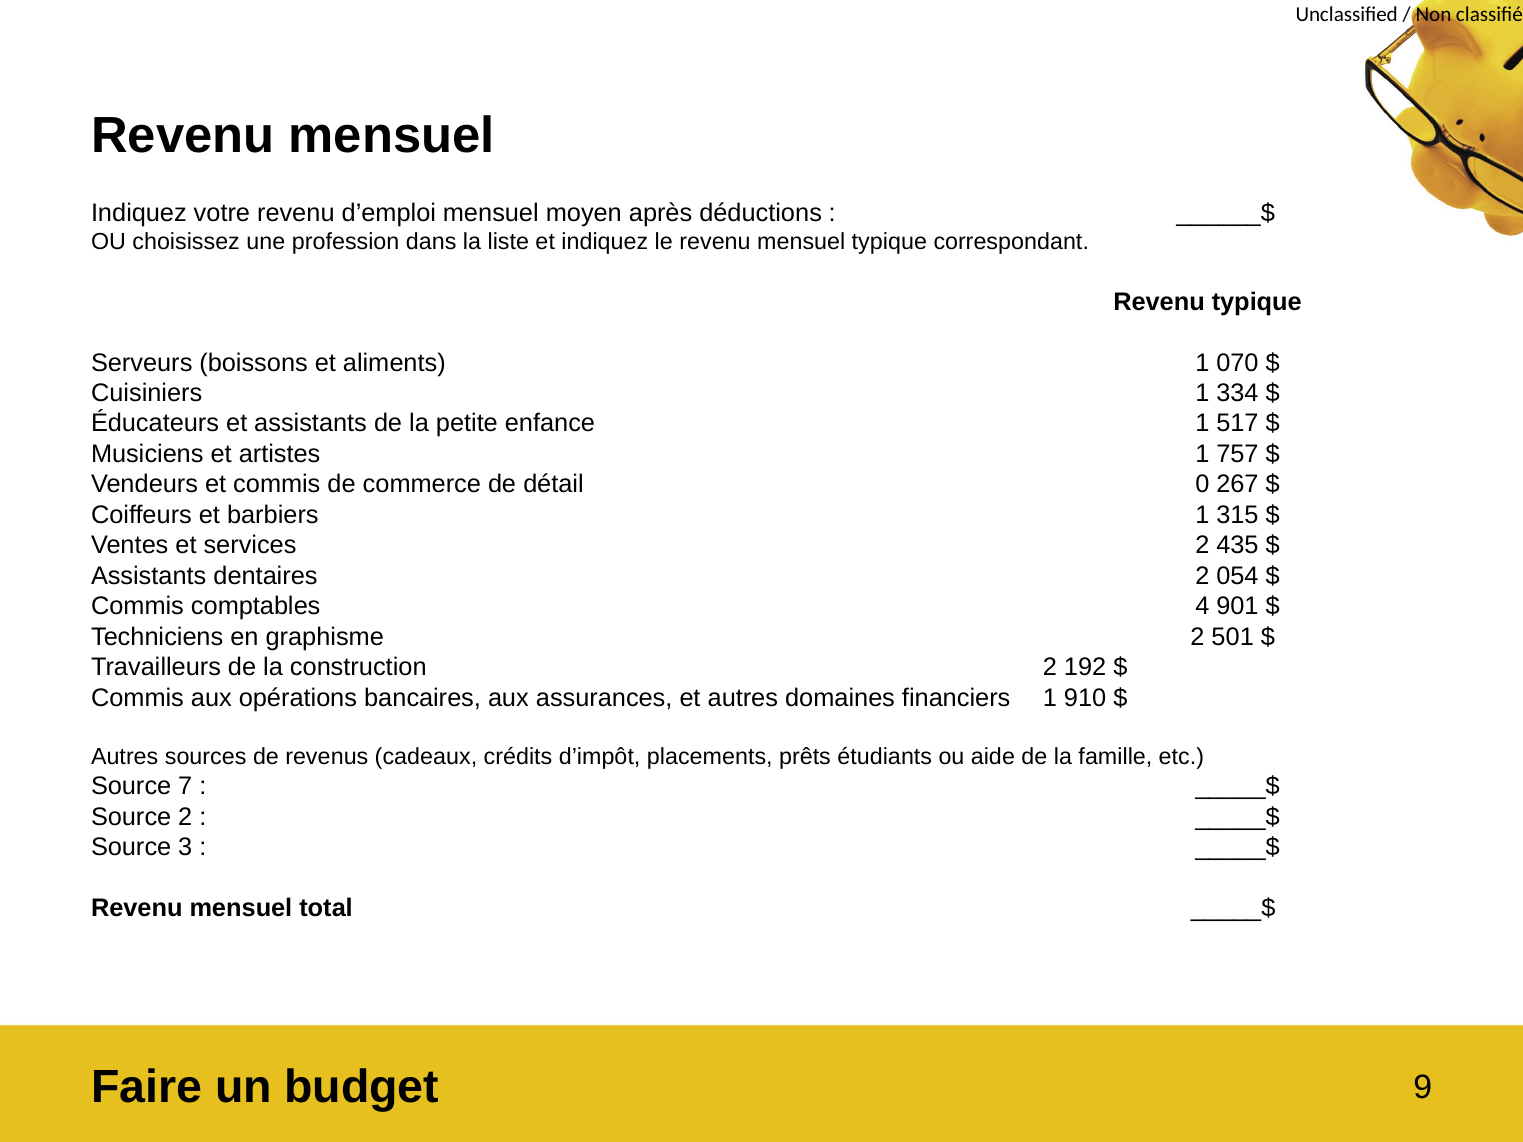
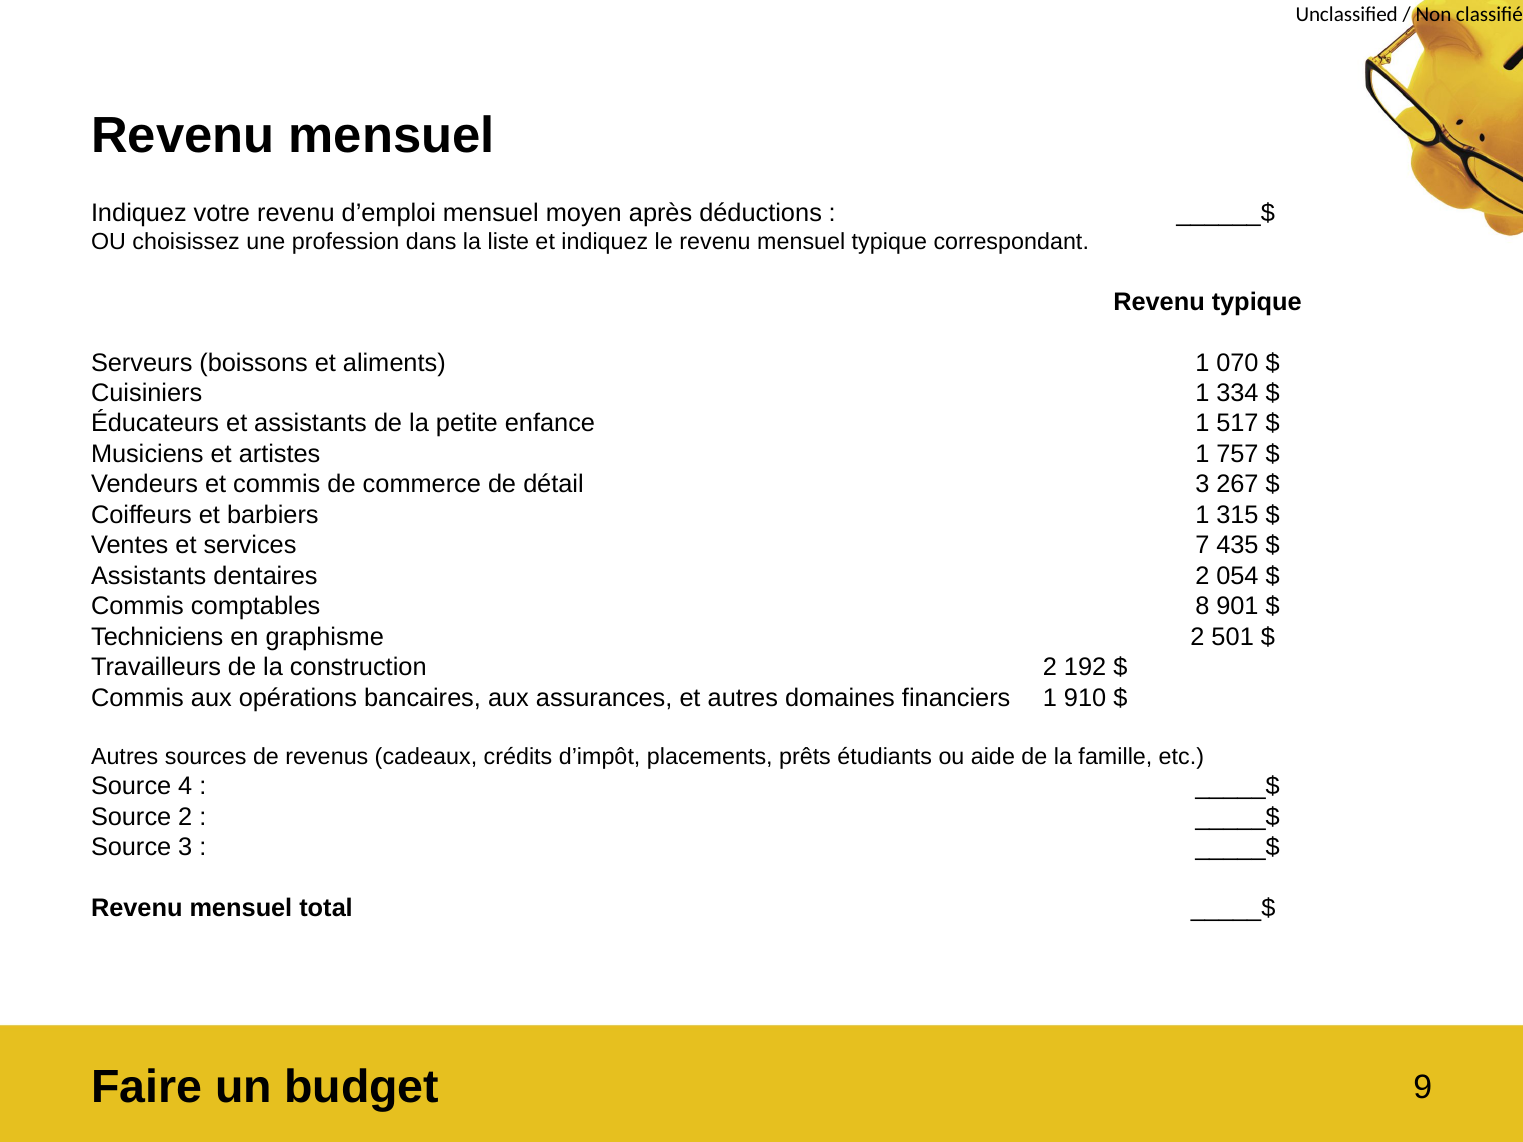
détail 0: 0 -> 3
services 2: 2 -> 7
4: 4 -> 8
7: 7 -> 4
